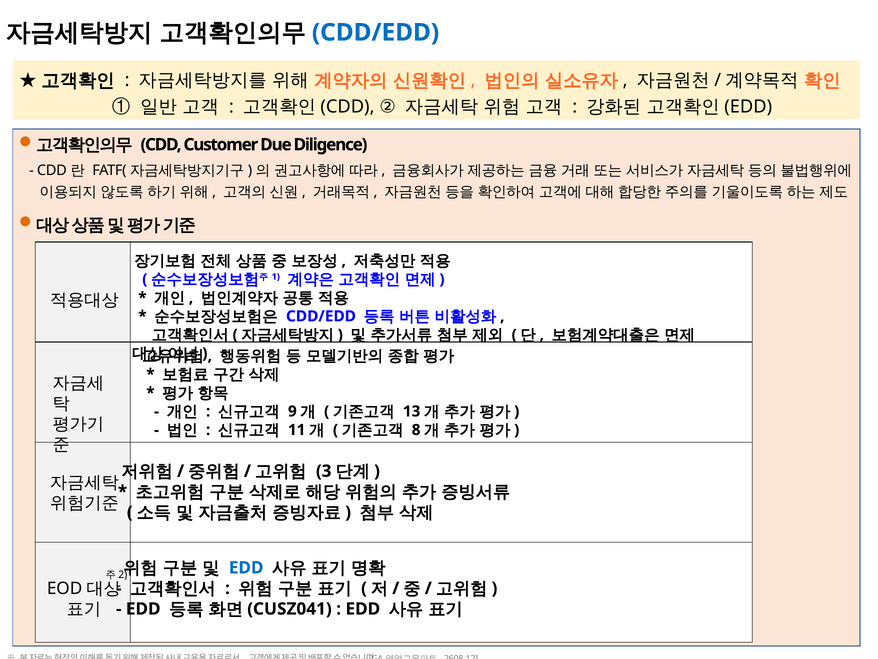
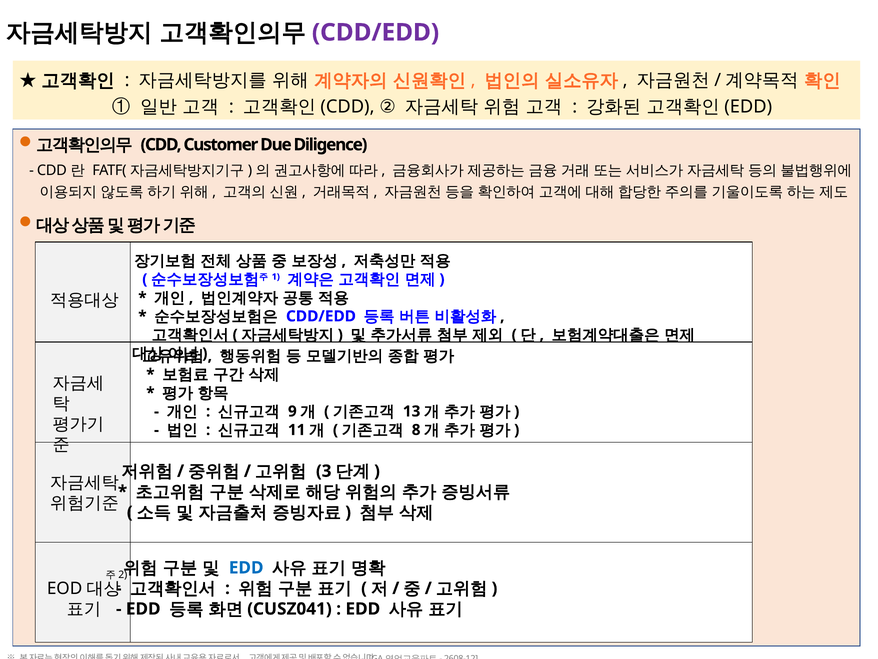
CDD/EDD at (376, 32) colour: blue -> purple
